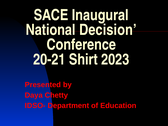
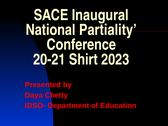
Decision: Decision -> Partiality
